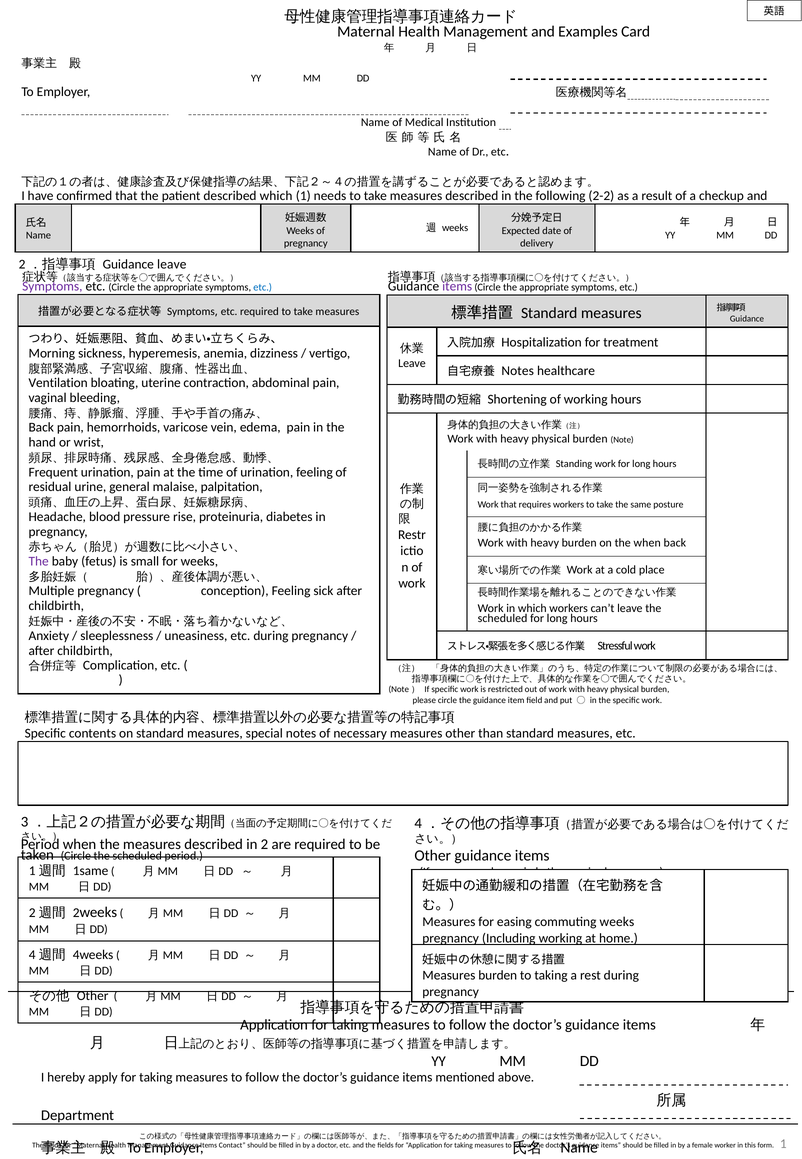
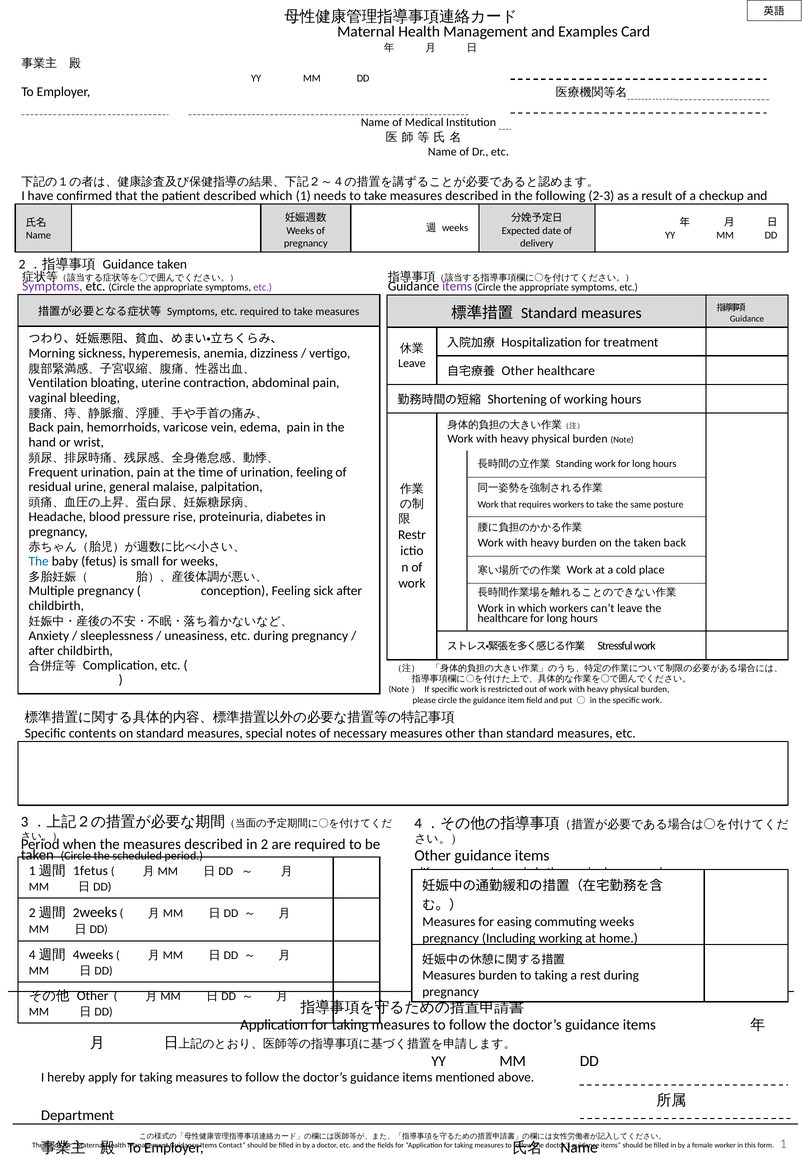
2-2: 2-2 -> 2-3
Guidance leave: leave -> taken
etc at (263, 287) colour: blue -> purple
Notes at (518, 371): Notes -> Other
the when: when -> taken
The at (39, 561) colour: purple -> blue
scheduled at (503, 618): scheduled -> healthcare
1same: 1same -> 1fetus
